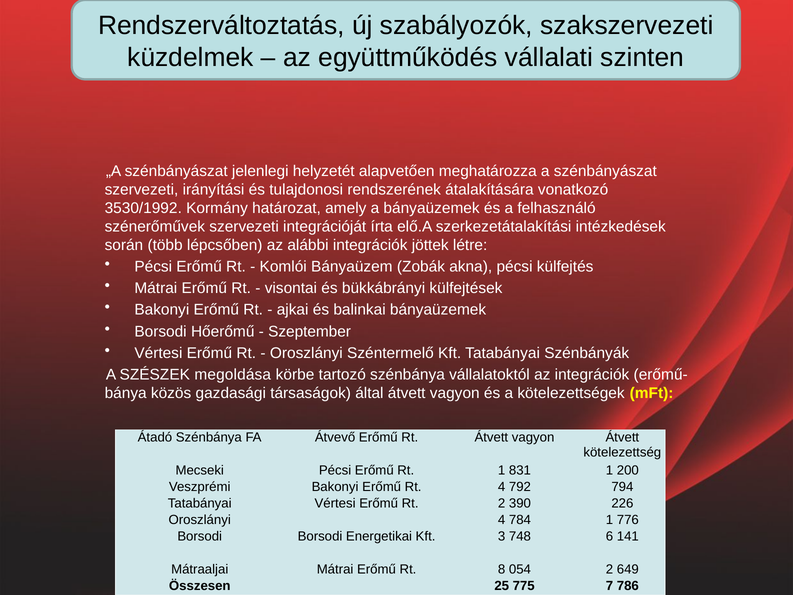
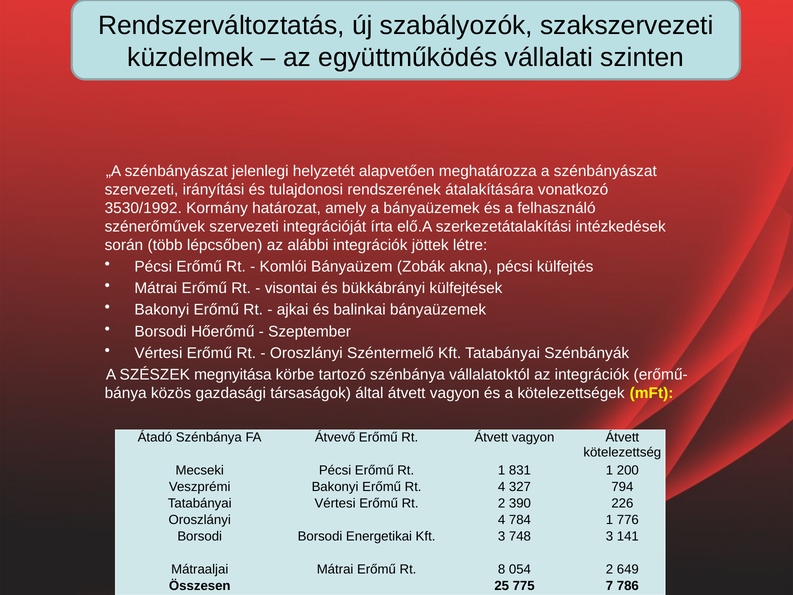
megoldása: megoldása -> megnyitása
792: 792 -> 327
748 6: 6 -> 3
